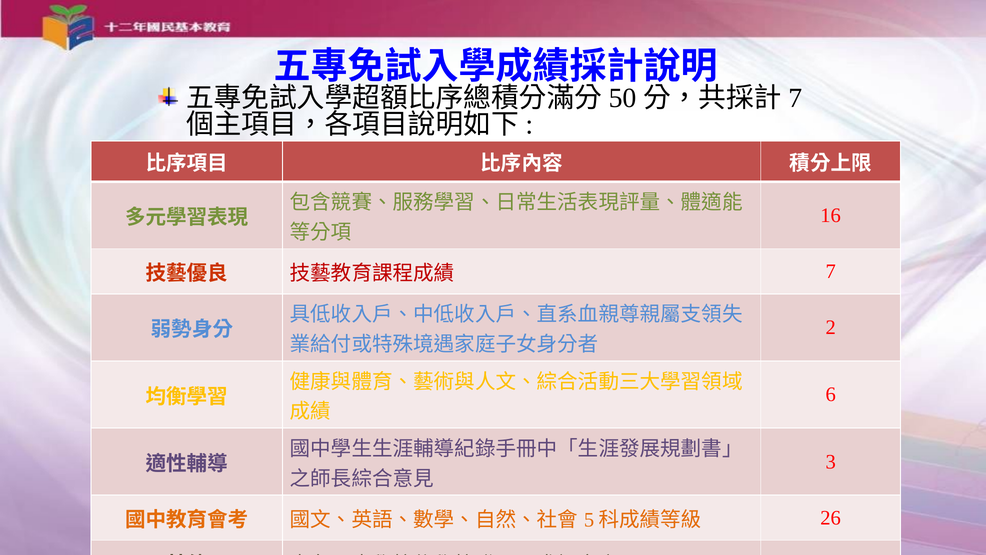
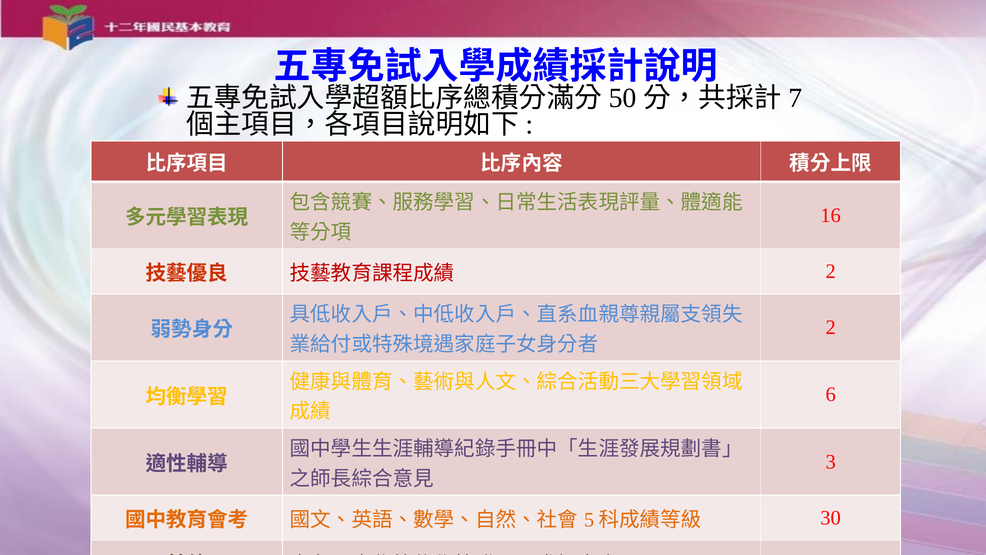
7 at (831, 271): 7 -> 2
26: 26 -> 30
